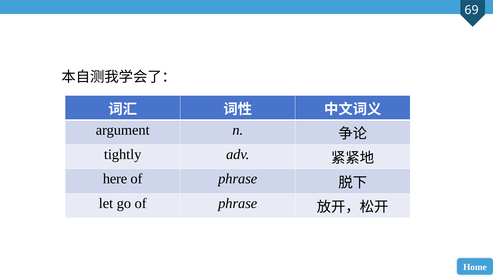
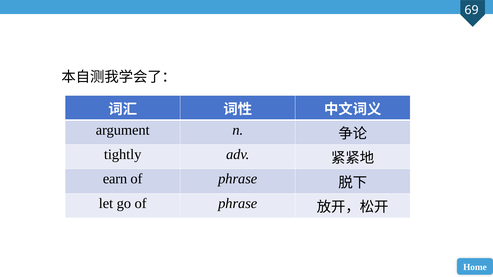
here: here -> earn
